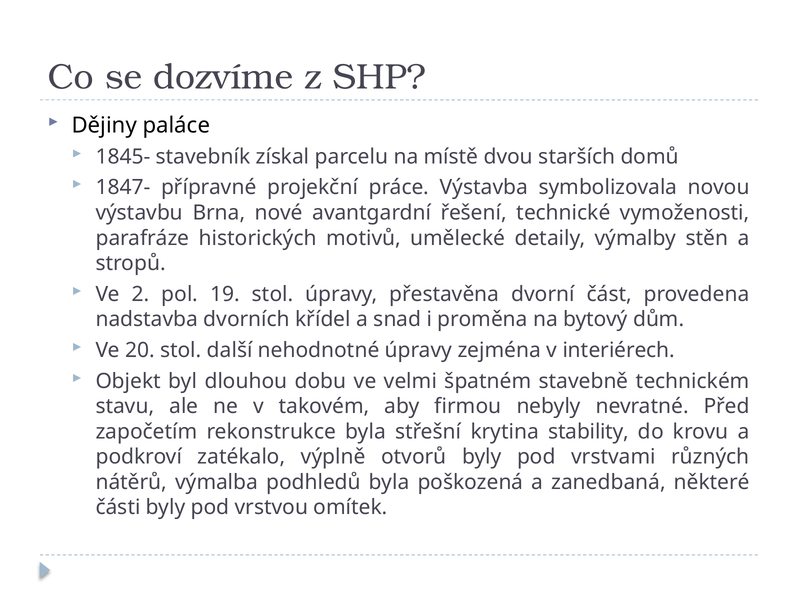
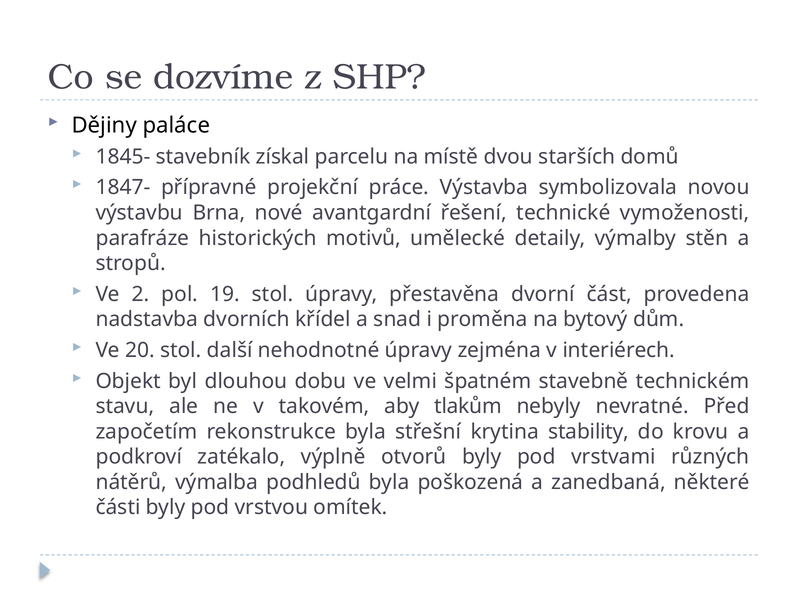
firmou: firmou -> tlakům
